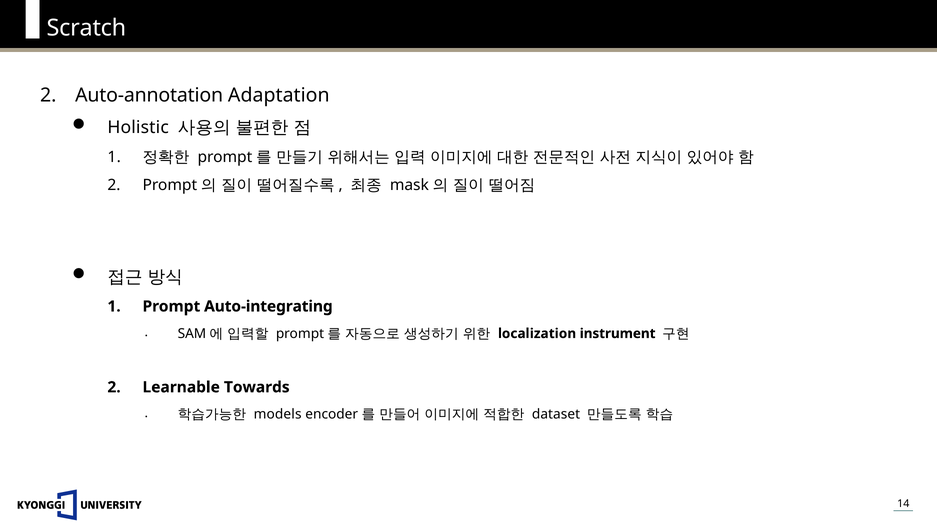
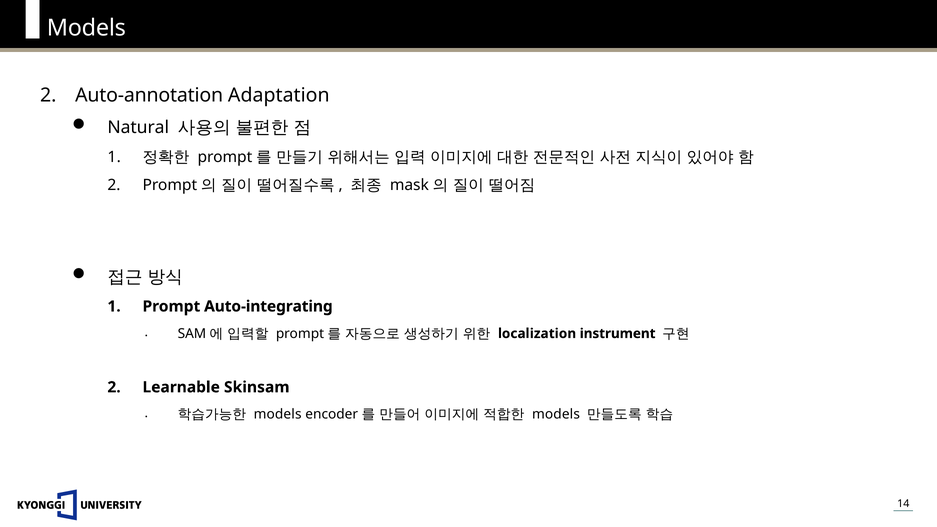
Scratch at (86, 28): Scratch -> Models
Holistic: Holistic -> Natural
Towards: Towards -> Skinsam
dataset at (556, 414): dataset -> models
